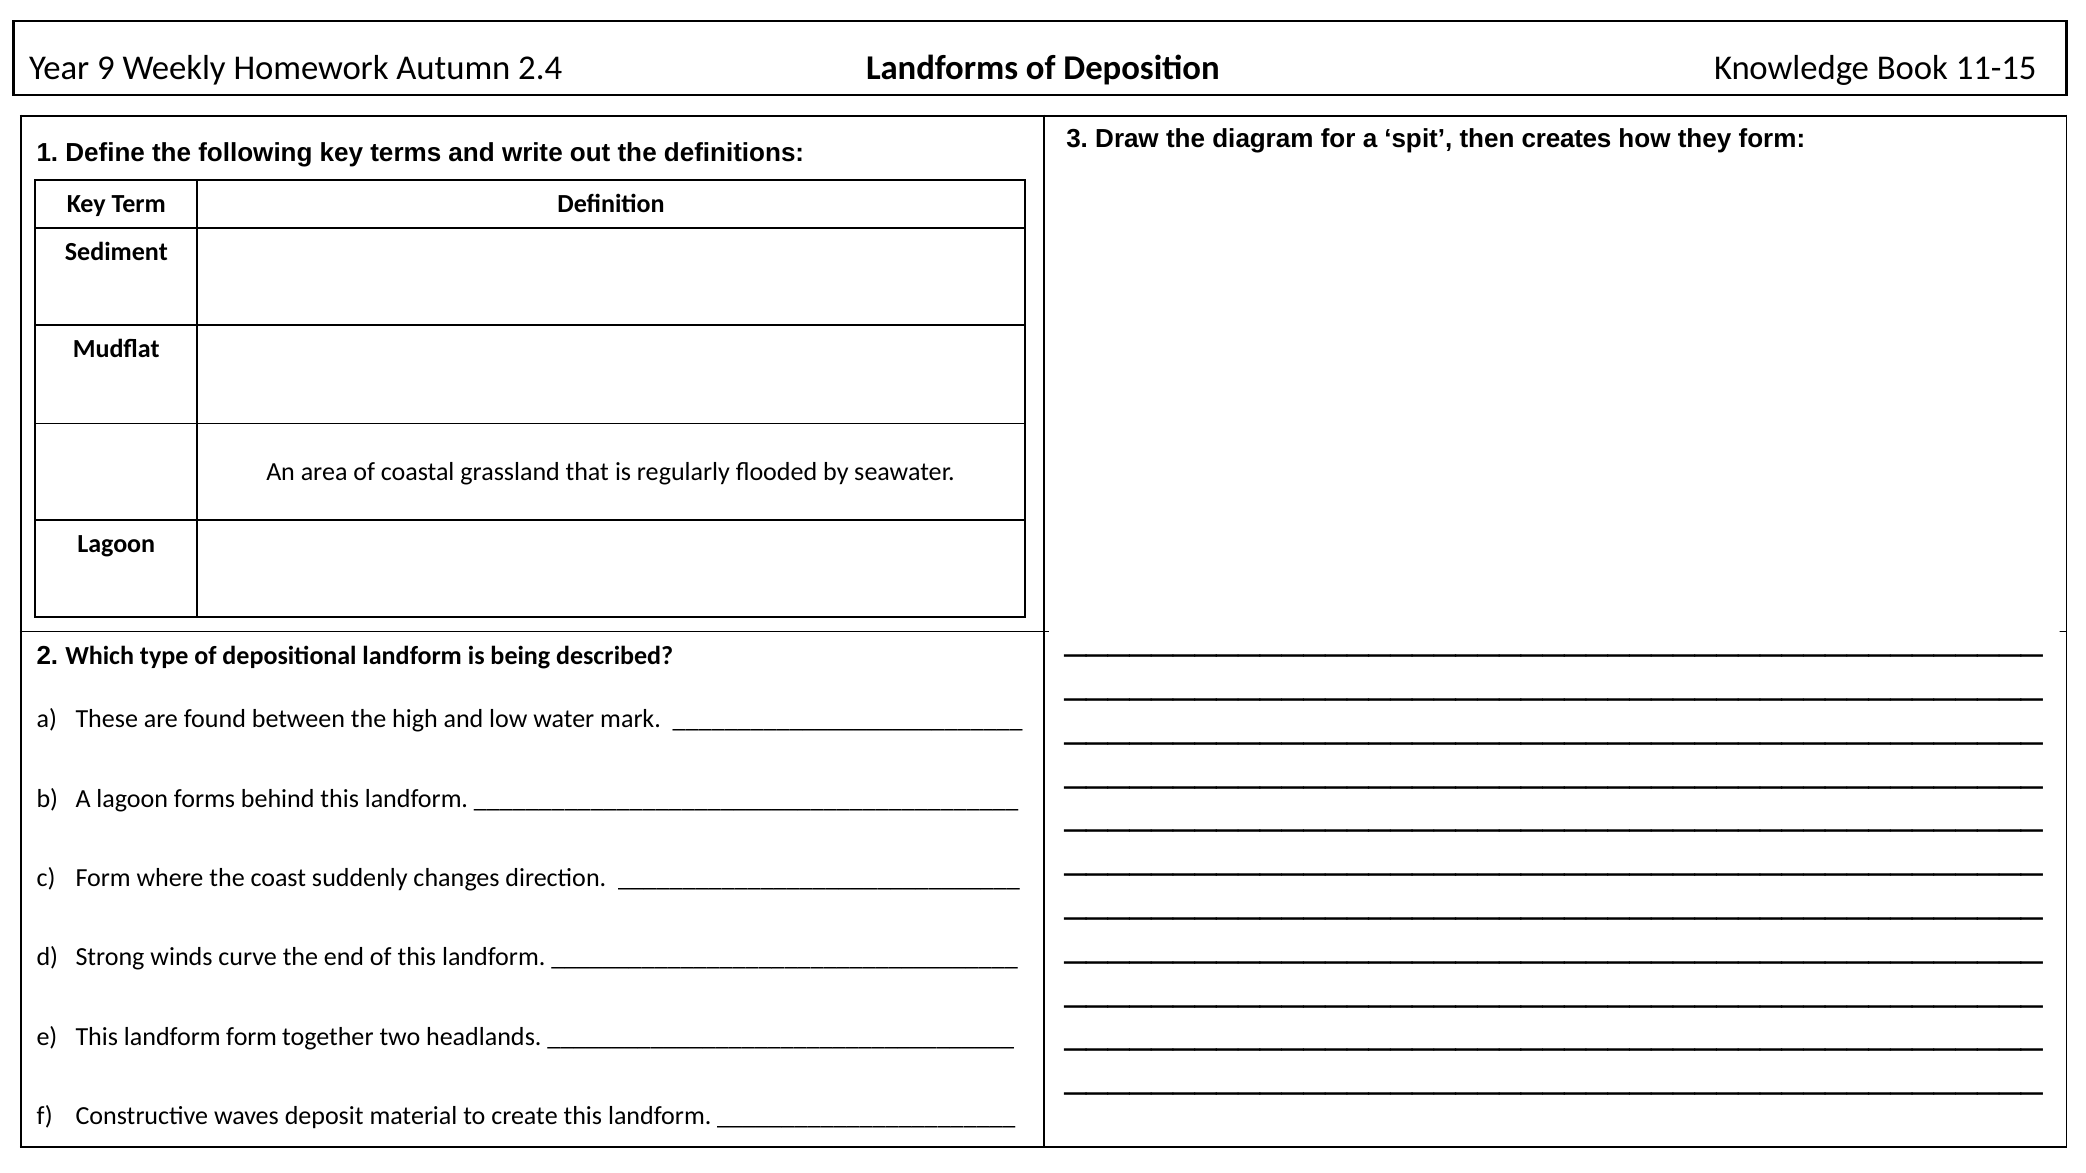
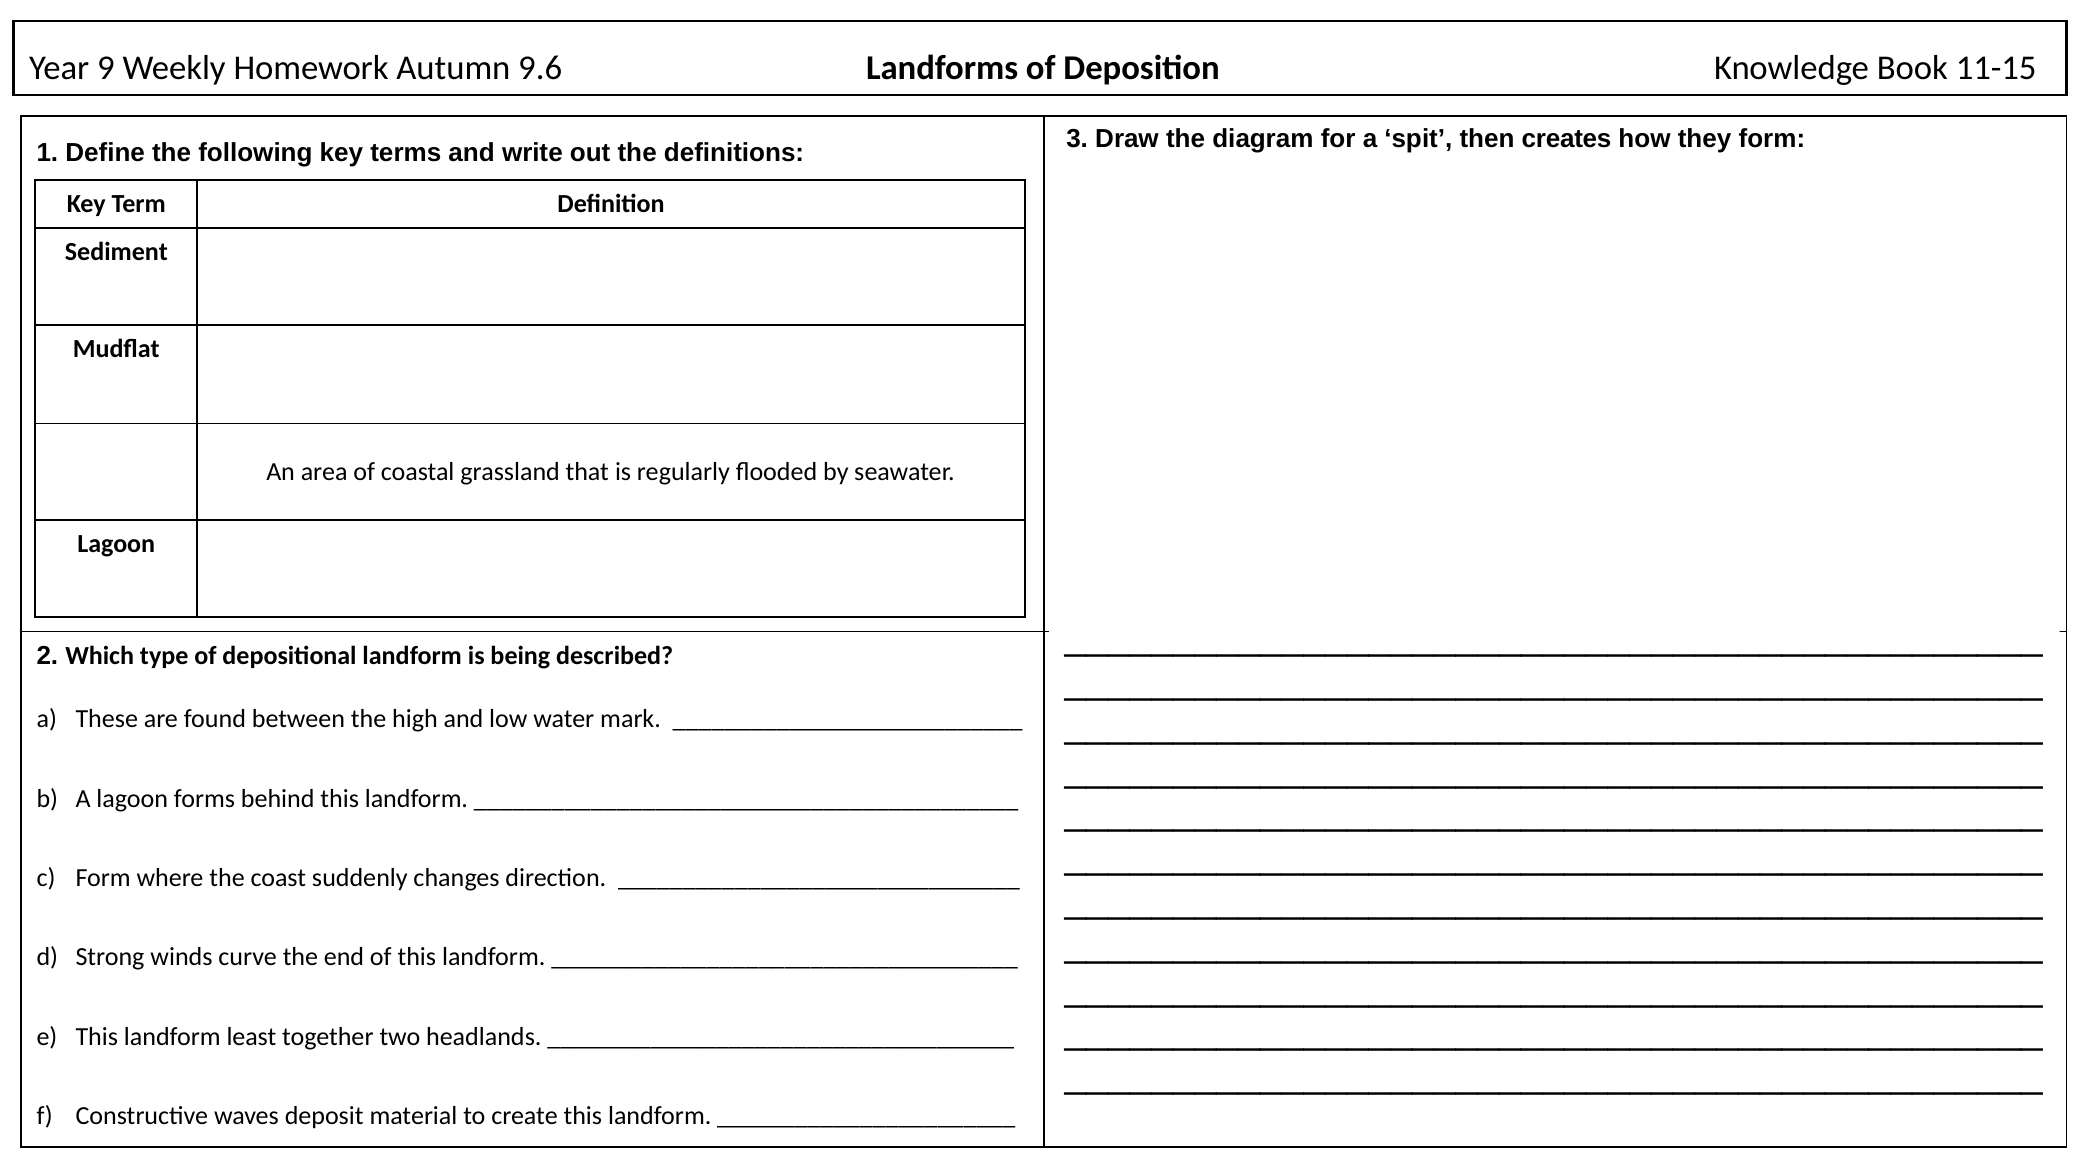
2.4: 2.4 -> 9.6
landform form: form -> least
